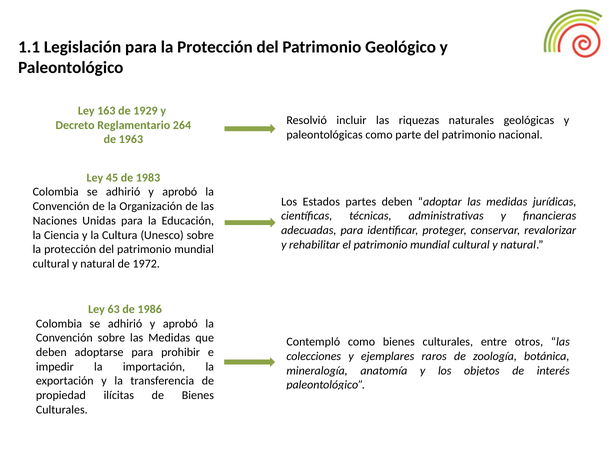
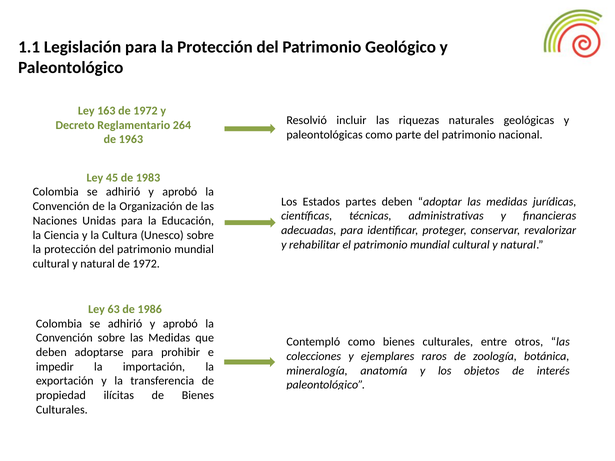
163 de 1929: 1929 -> 1972
